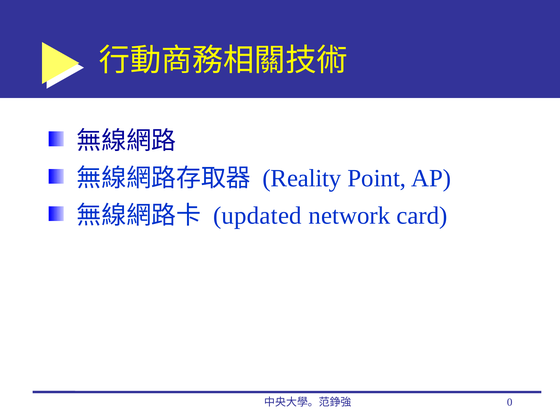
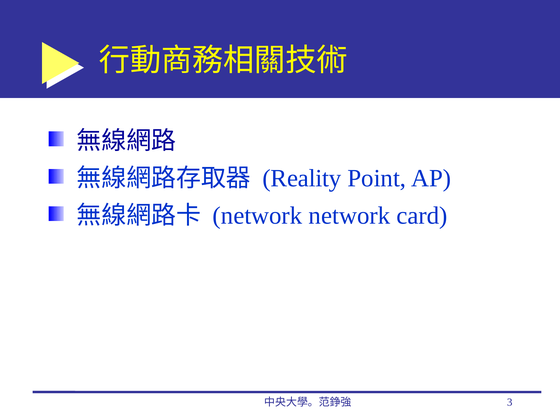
updated at (257, 215): updated -> network
0: 0 -> 3
